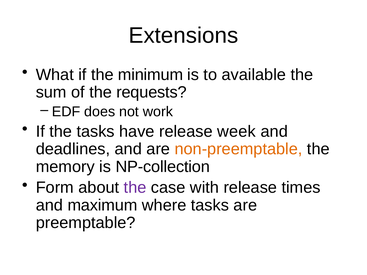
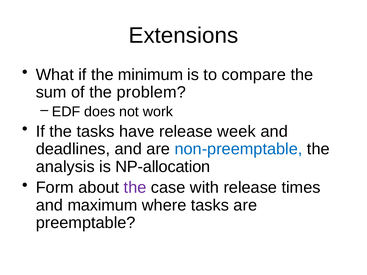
available: available -> compare
requests: requests -> problem
non-preemptable colour: orange -> blue
memory: memory -> analysis
NP-collection: NP-collection -> NP-allocation
